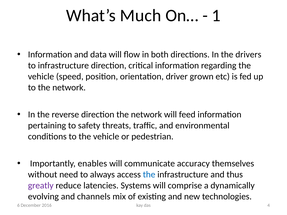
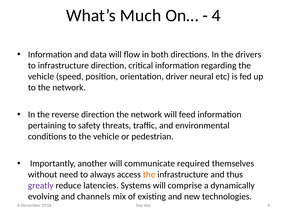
1 at (216, 16): 1 -> 4
grown: grown -> neural
enables: enables -> another
accuracy: accuracy -> required
the at (149, 175) colour: blue -> orange
